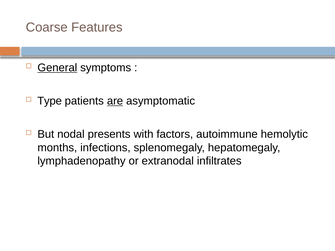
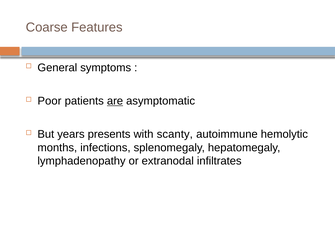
General underline: present -> none
Type: Type -> Poor
nodal: nodal -> years
factors: factors -> scanty
